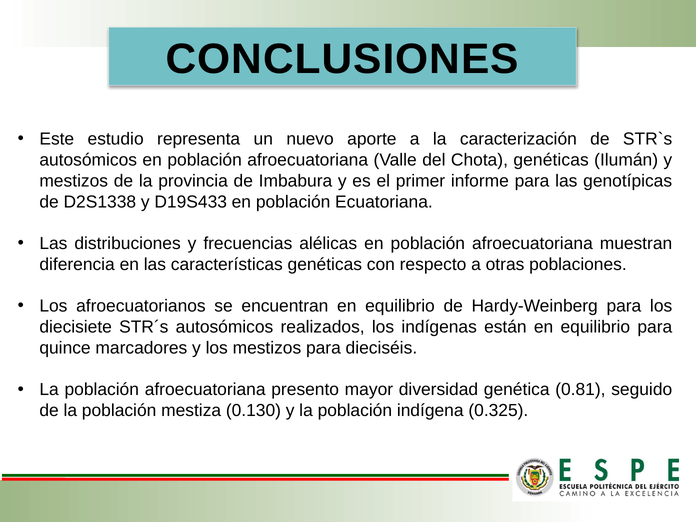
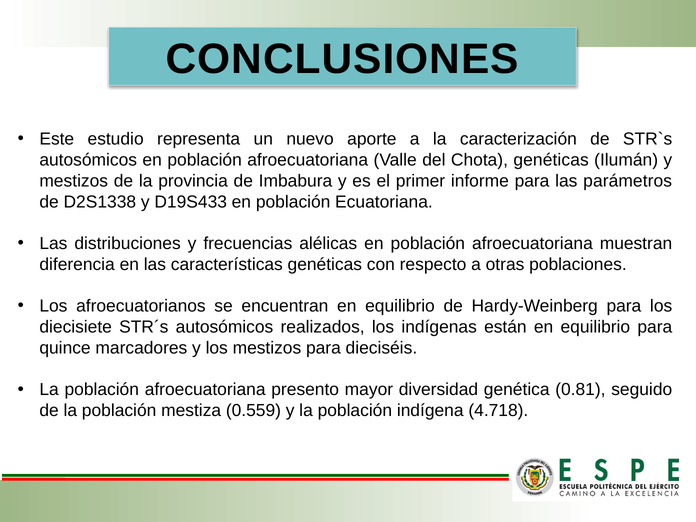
genotípicas: genotípicas -> parámetros
0.130: 0.130 -> 0.559
0.325: 0.325 -> 4.718
